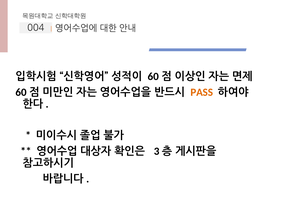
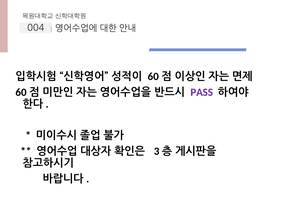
PASS colour: orange -> purple
